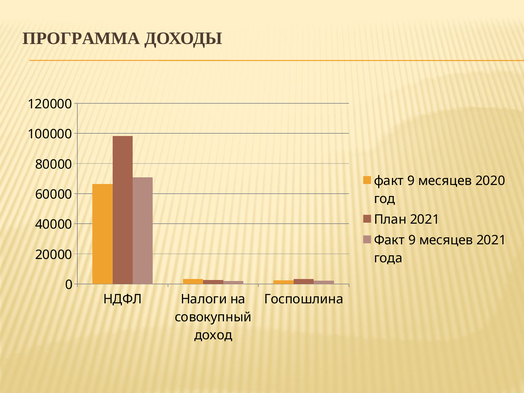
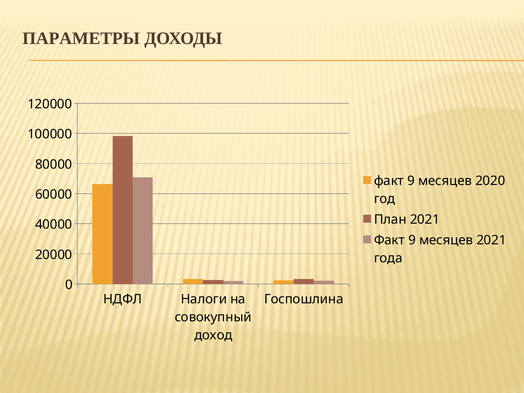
ПРОГРАММА: ПРОГРАММА -> ПАРАМЕТРЫ
